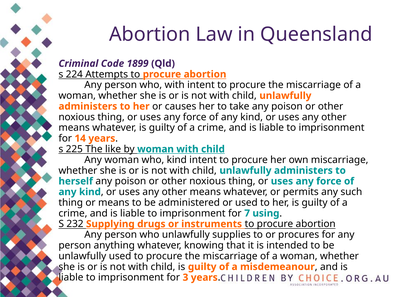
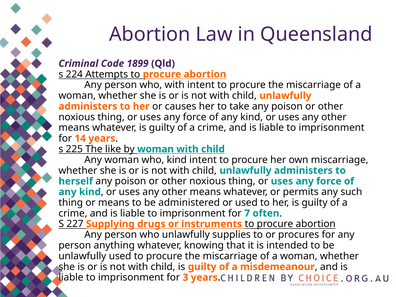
using: using -> often
232: 232 -> 227
